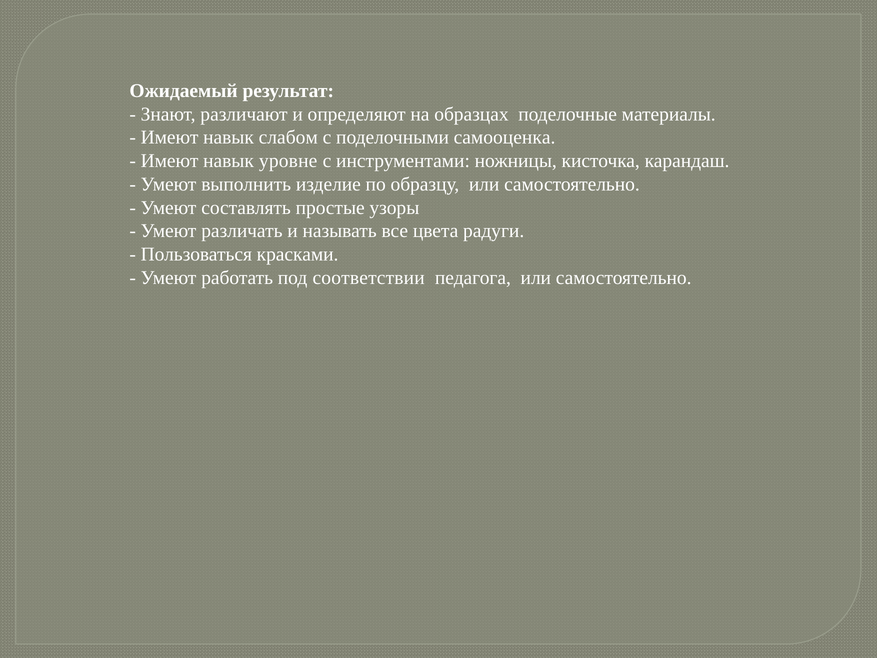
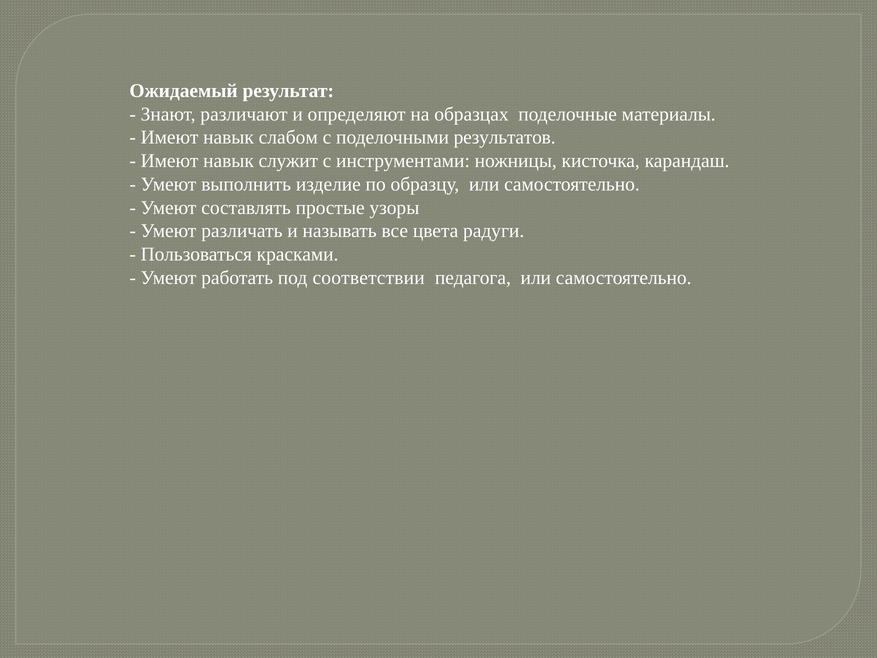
самооценка: самооценка -> результатов
уровне: уровне -> служит
